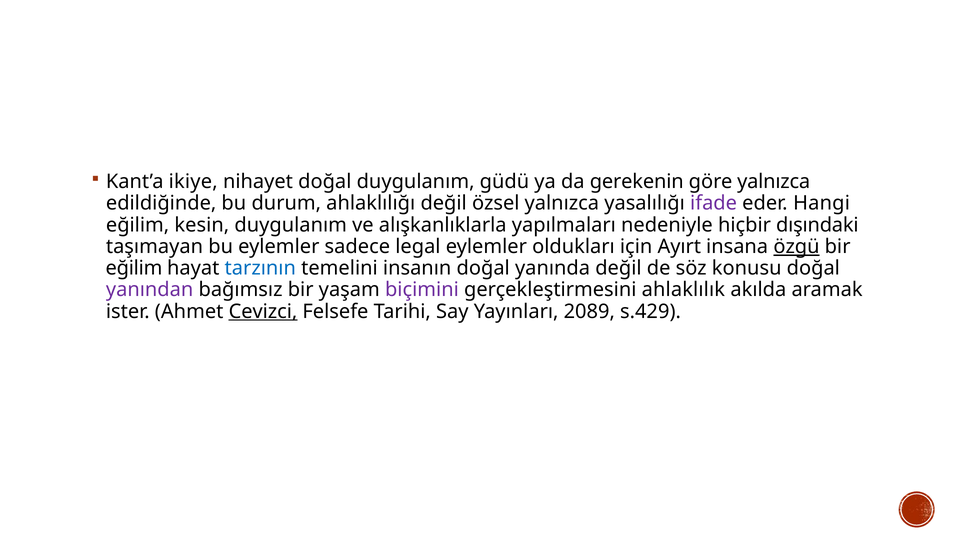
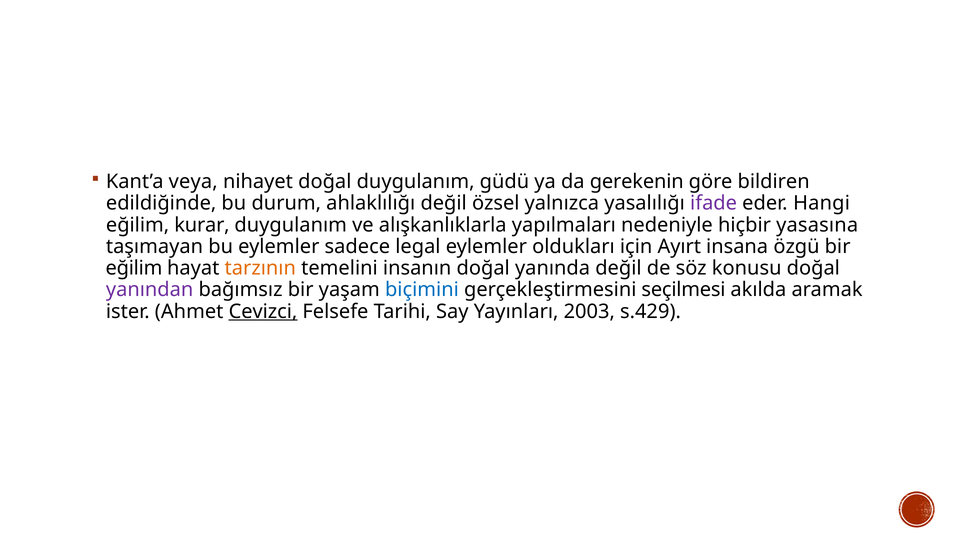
ikiye: ikiye -> veya
göre yalnızca: yalnızca -> bildiren
kesin: kesin -> kurar
dışındaki: dışındaki -> yasasına
özgü underline: present -> none
tarzının colour: blue -> orange
biçimini colour: purple -> blue
ahlaklılık: ahlaklılık -> seçilmesi
2089: 2089 -> 2003
